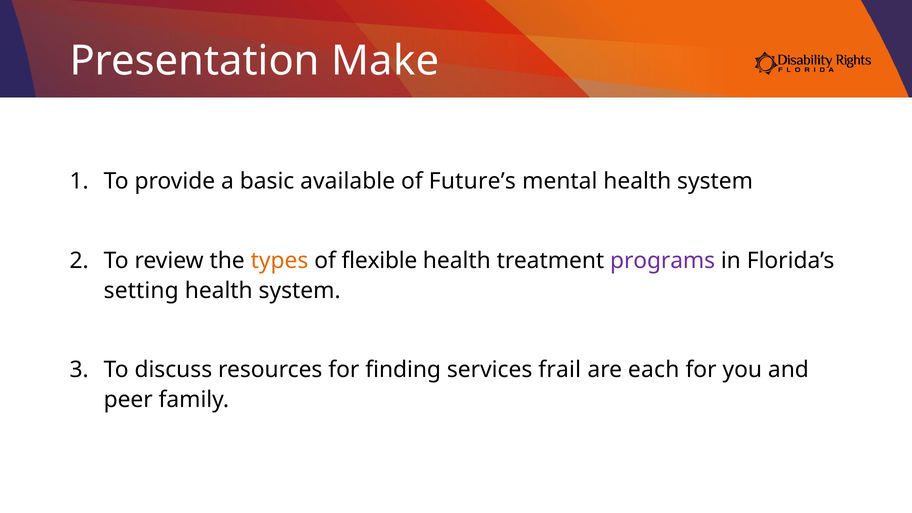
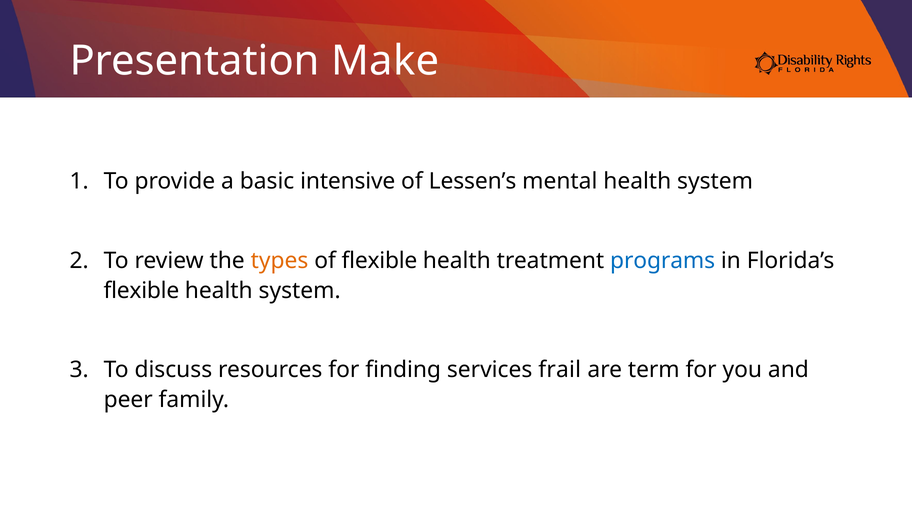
available: available -> intensive
Future’s: Future’s -> Lessen’s
programs colour: purple -> blue
setting at (141, 291): setting -> flexible
each: each -> term
